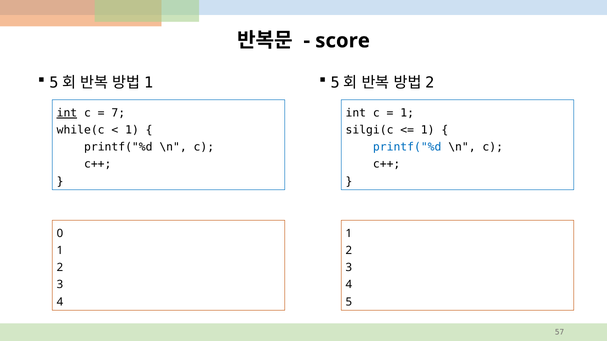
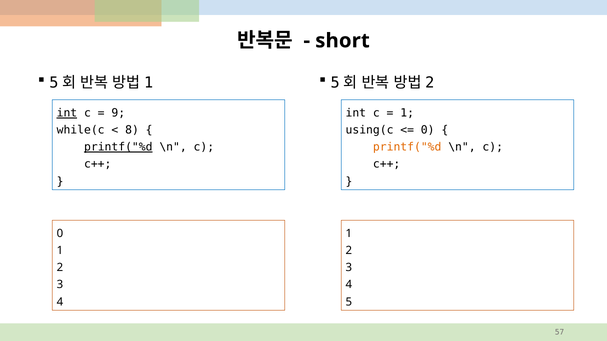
score: score -> short
7: 7 -> 9
1 at (132, 130): 1 -> 8
silgi(c: silgi(c -> using(c
1 at (428, 130): 1 -> 0
printf("%d at (118, 147) underline: none -> present
printf("%d at (407, 147) colour: blue -> orange
